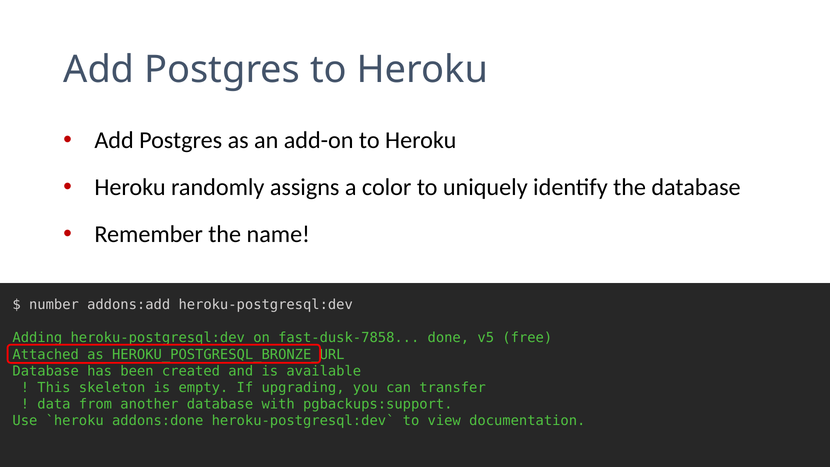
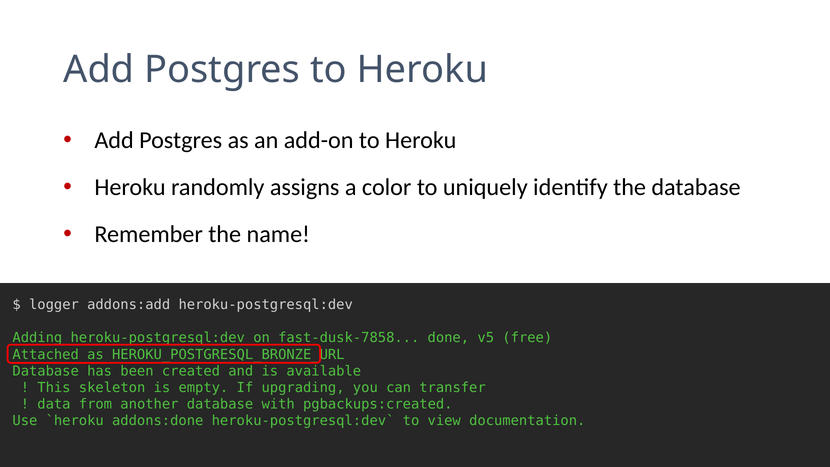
number: number -> logger
pgbackups:support: pgbackups:support -> pgbackups:created
